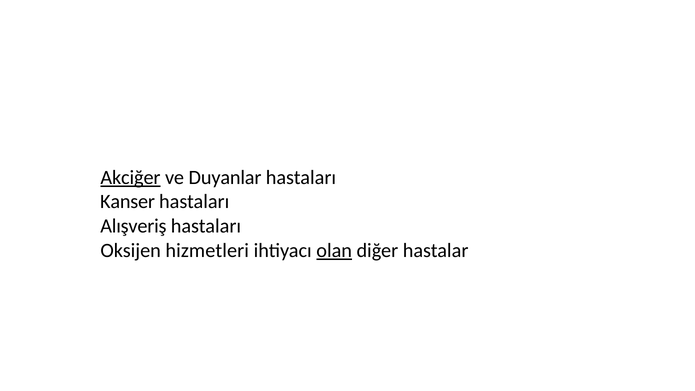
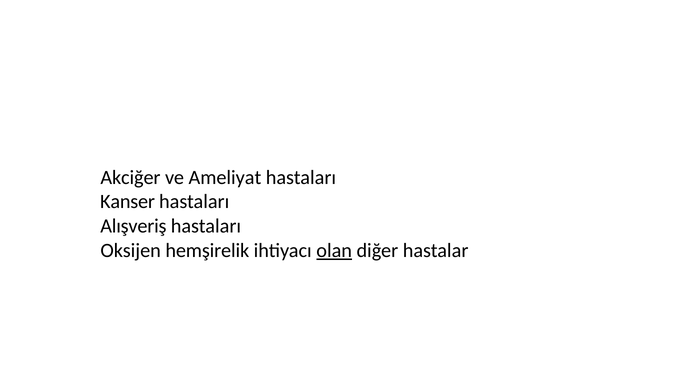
Akciğer underline: present -> none
Duyanlar: Duyanlar -> Ameliyat
hizmetleri: hizmetleri -> hemşirelik
